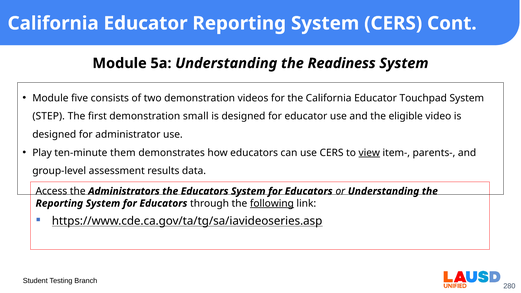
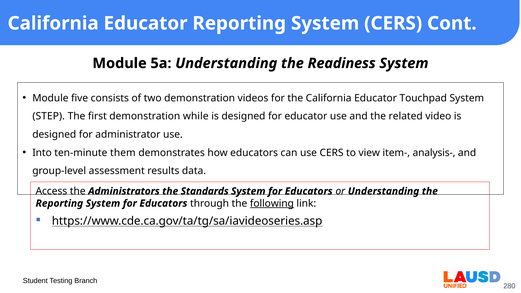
small: small -> while
eligible: eligible -> related
Play: Play -> Into
view underline: present -> none
parents-: parents- -> analysis-
the Educators: Educators -> Standards
